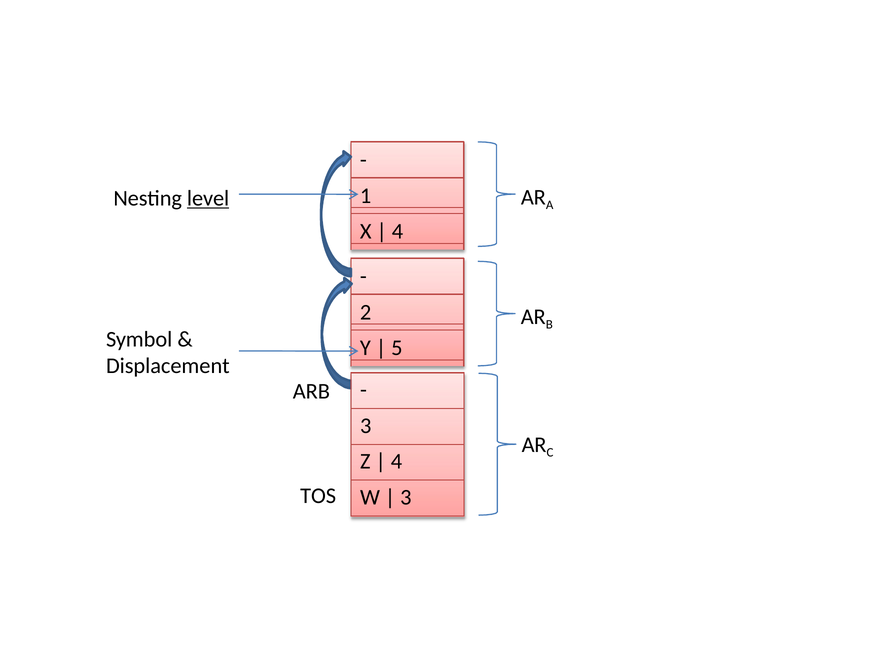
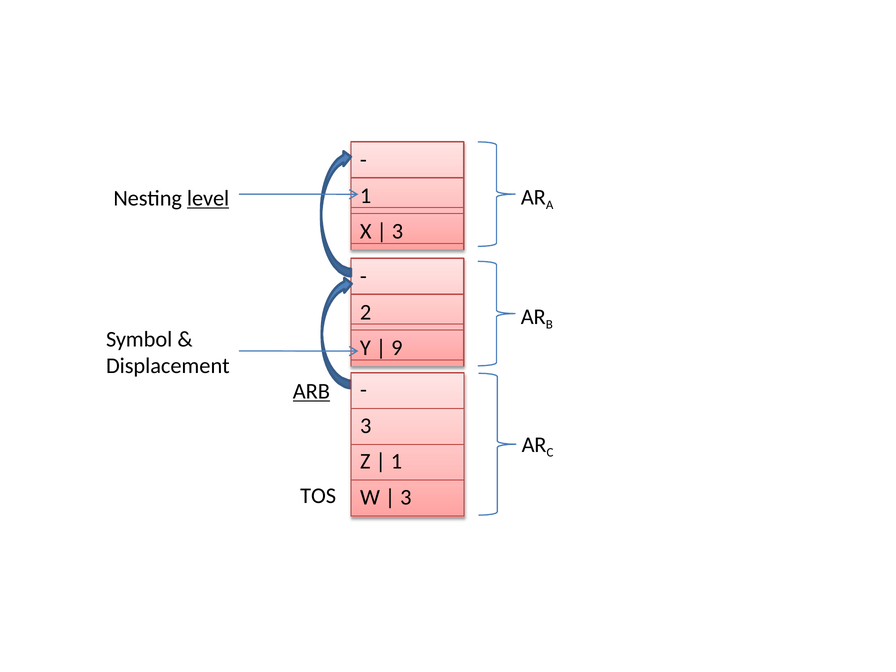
4 at (397, 232): 4 -> 3
5: 5 -> 9
ARB underline: none -> present
4 at (396, 461): 4 -> 1
